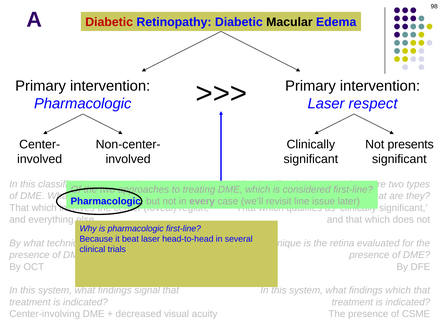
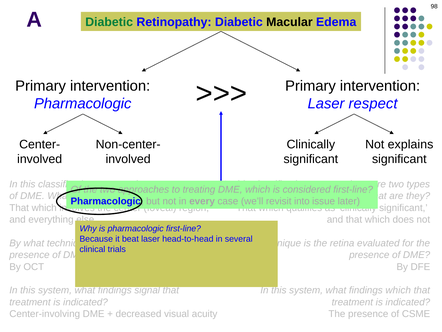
Diabetic at (109, 22) colour: red -> green
presents: presents -> explains
line: line -> into
